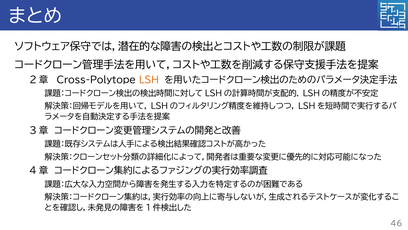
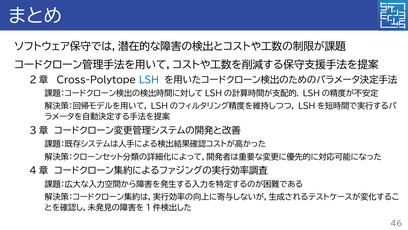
LSH colour: orange -> blue
